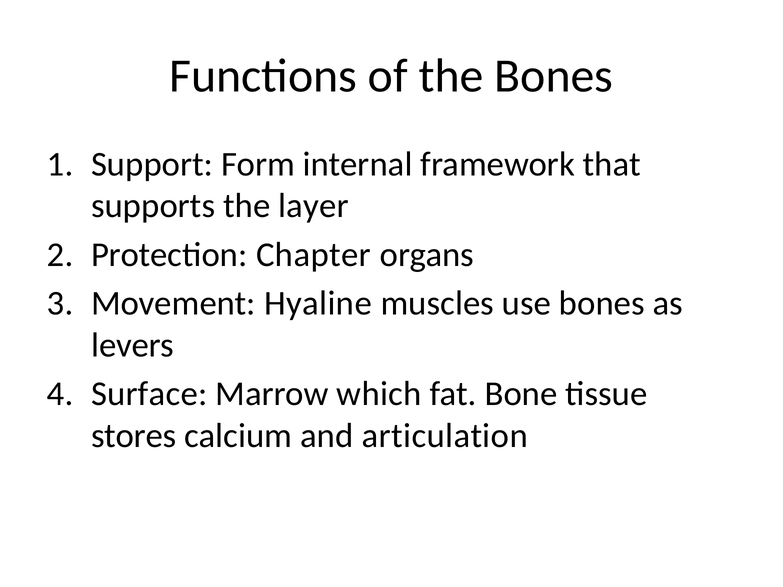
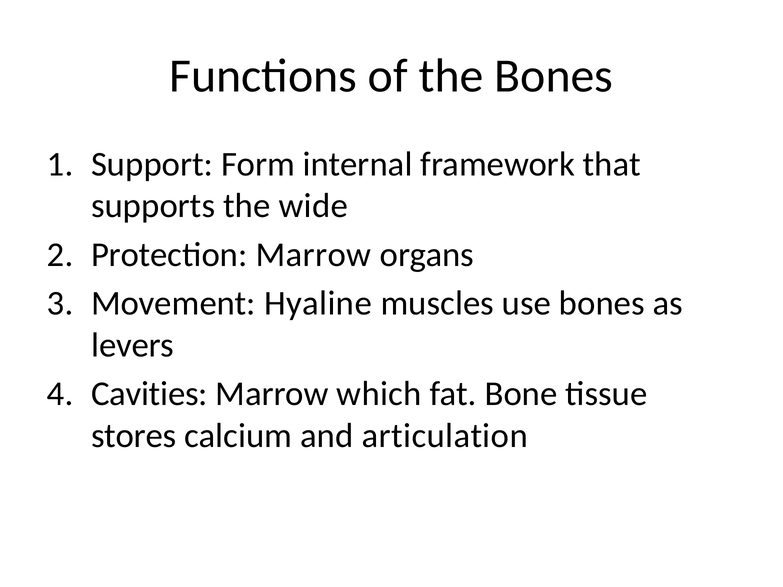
layer: layer -> wide
Protection Chapter: Chapter -> Marrow
Surface: Surface -> Cavities
